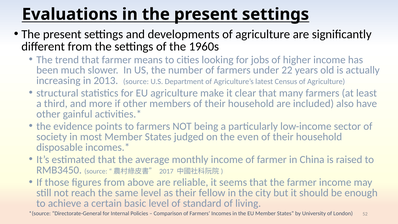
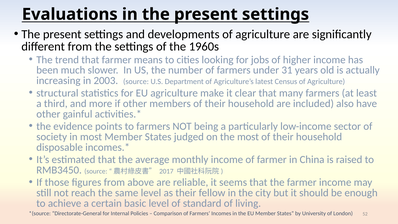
22: 22 -> 31
2013: 2013 -> 2003
the even: even -> most
